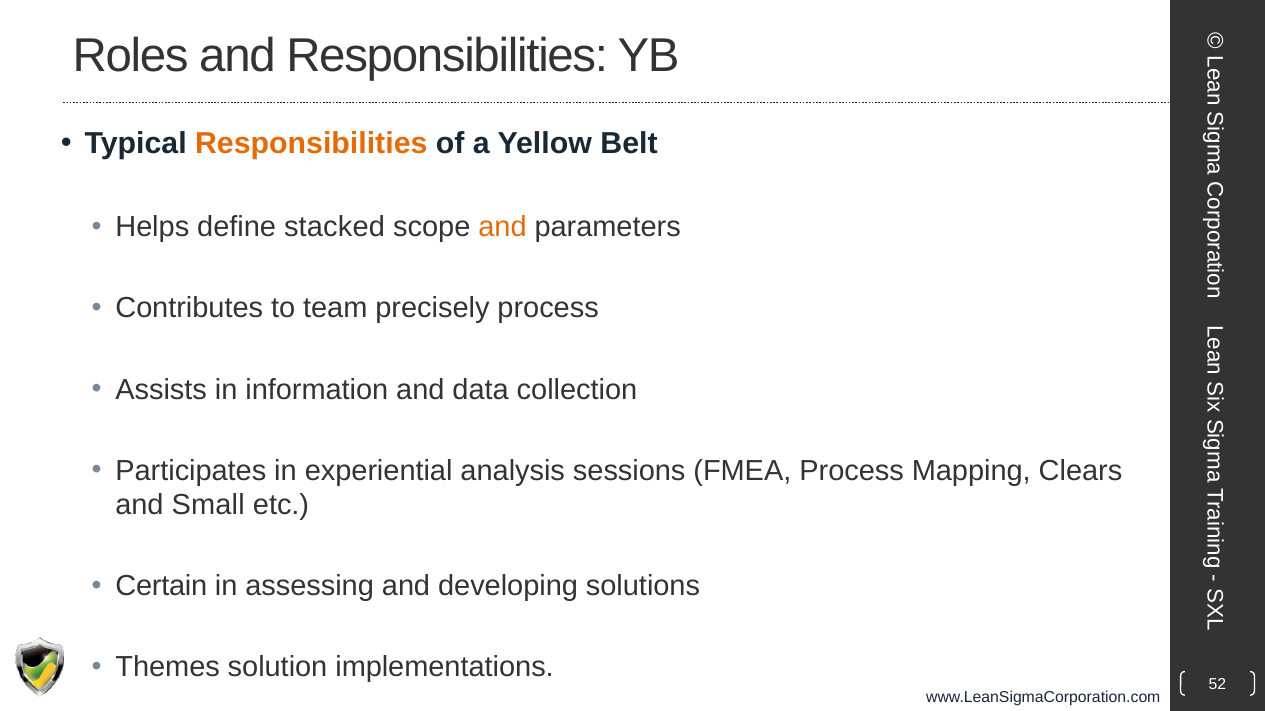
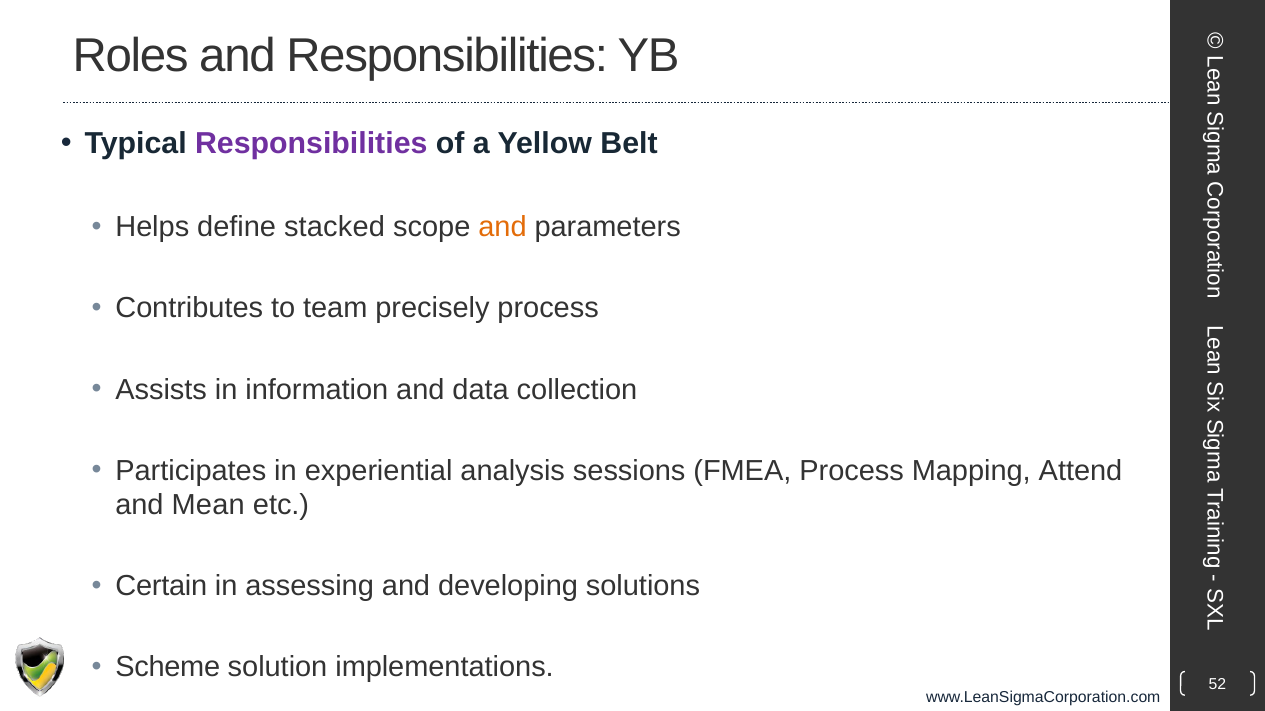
Responsibilities at (311, 144) colour: orange -> purple
Clears: Clears -> Attend
Small: Small -> Mean
Themes: Themes -> Scheme
